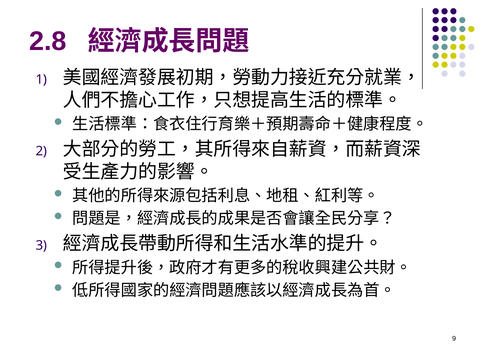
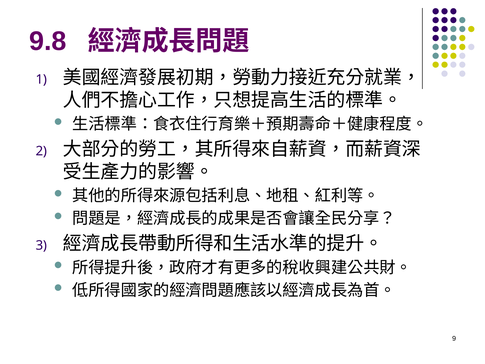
2.8: 2.8 -> 9.8
